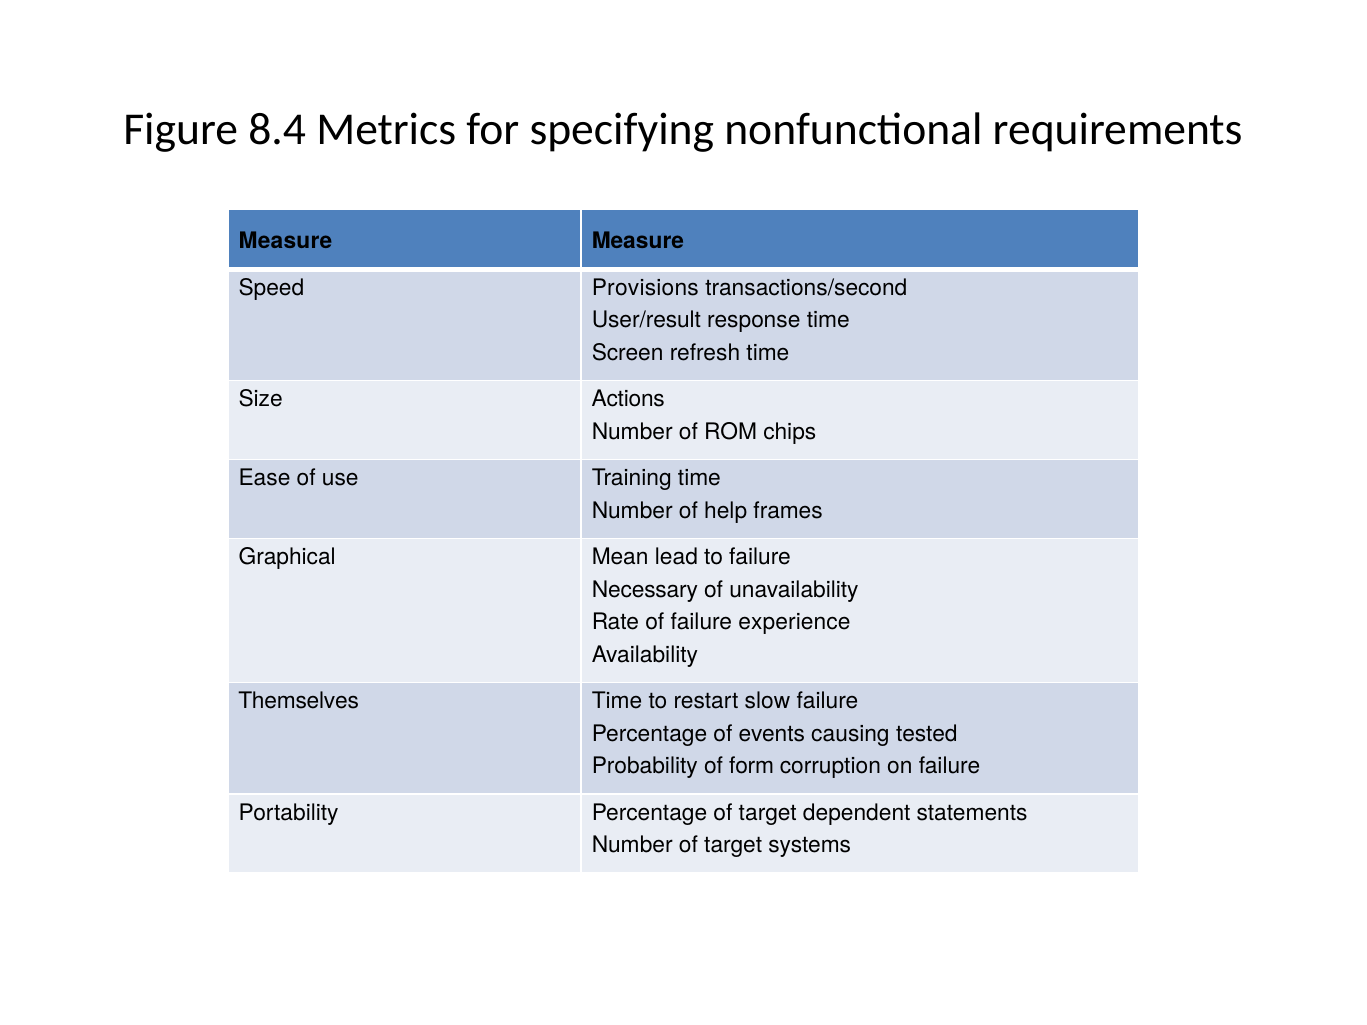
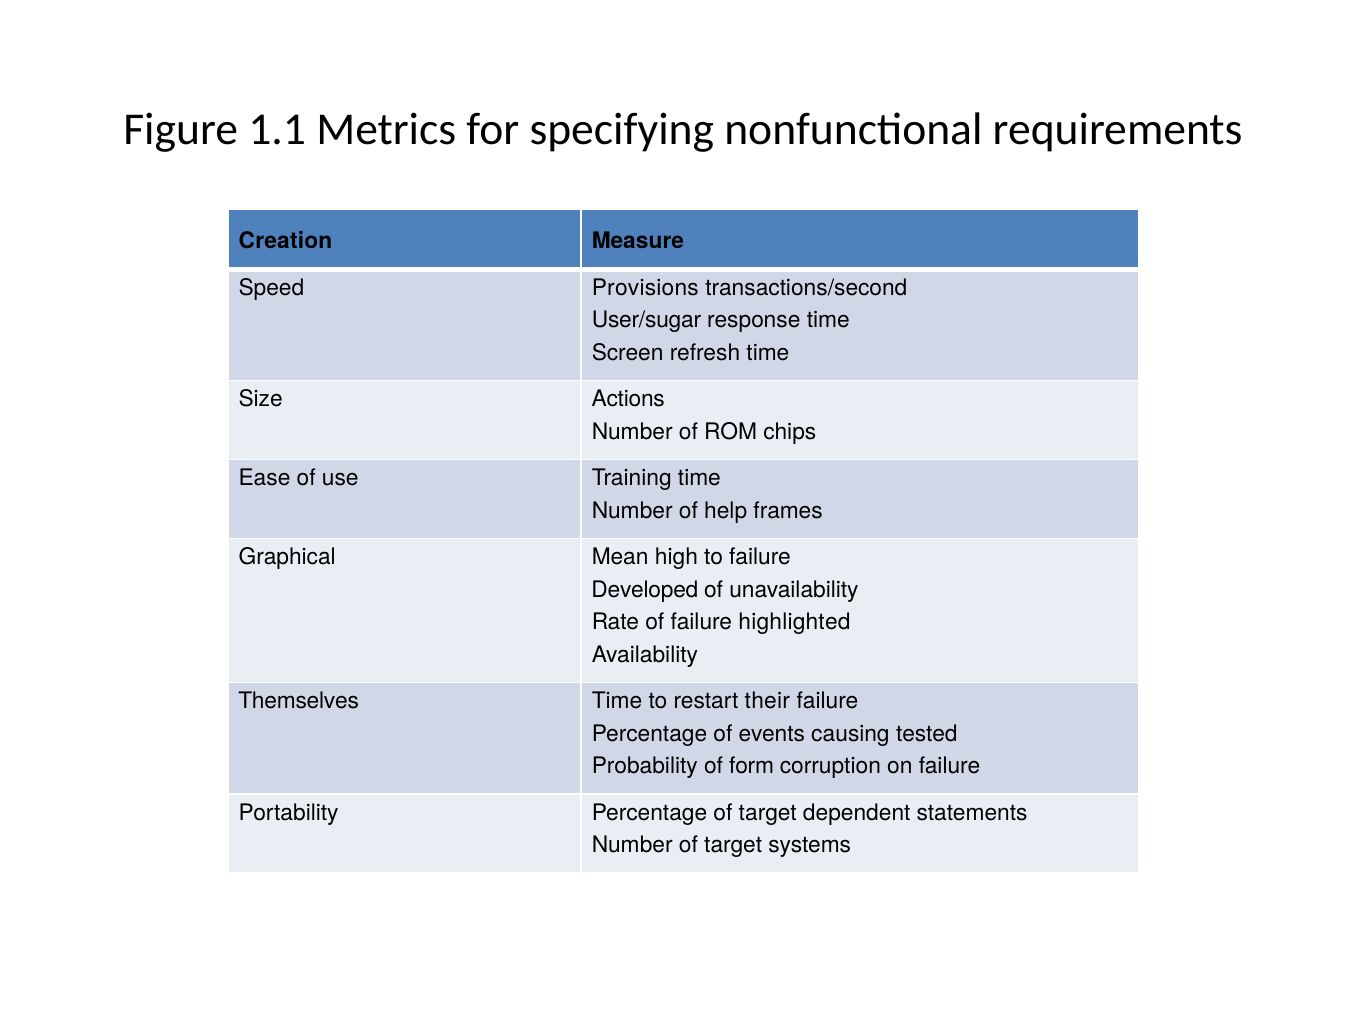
8.4: 8.4 -> 1.1
Measure at (285, 241): Measure -> Creation
User/result: User/result -> User/sugar
lead: lead -> high
Necessary: Necessary -> Developed
experience: experience -> highlighted
slow: slow -> their
